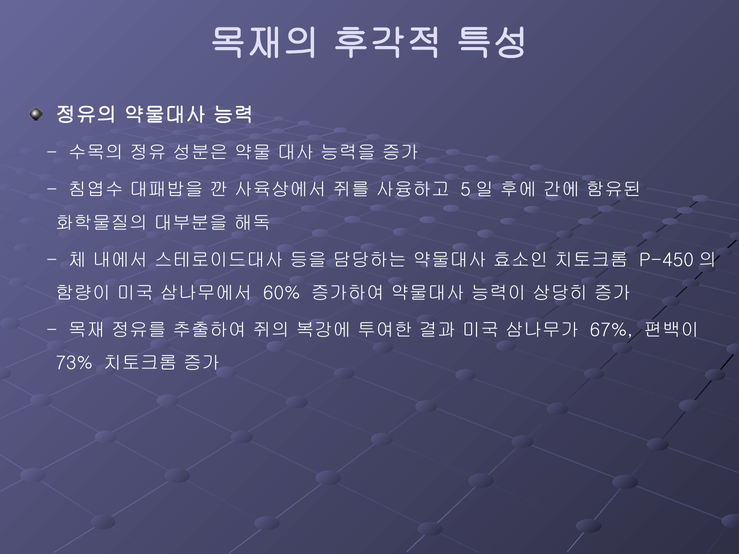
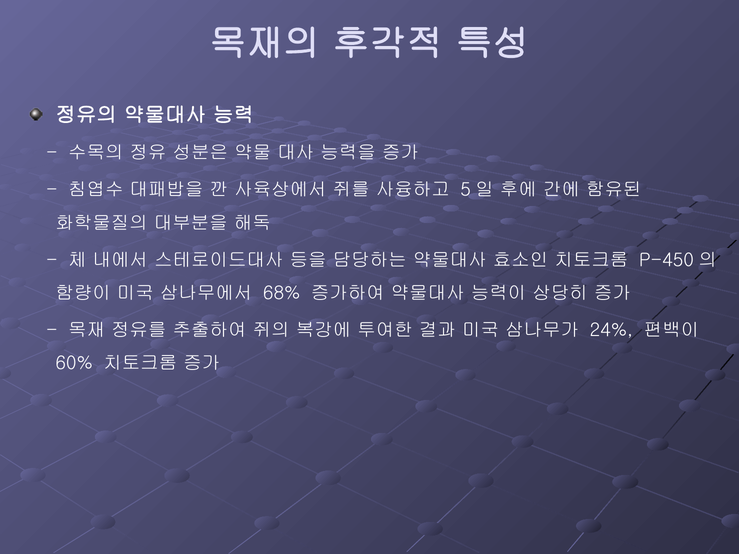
60%: 60% -> 68%
67%: 67% -> 24%
73%: 73% -> 60%
